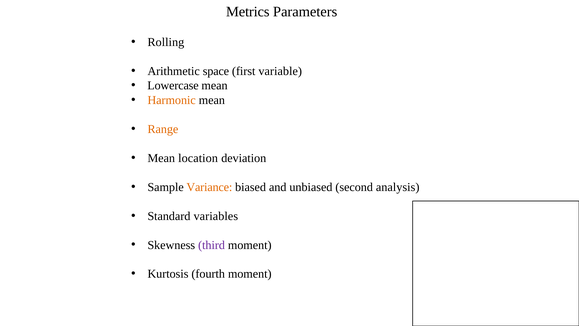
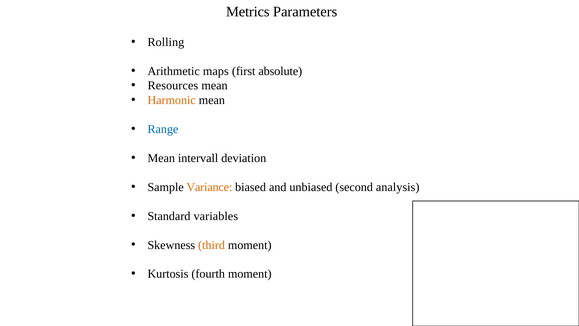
space: space -> maps
variable: variable -> absolute
Lowercase: Lowercase -> Resources
Range colour: orange -> blue
location: location -> intervall
third colour: purple -> orange
